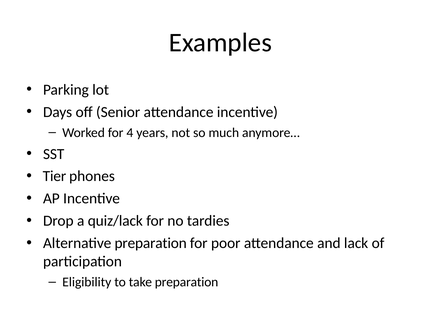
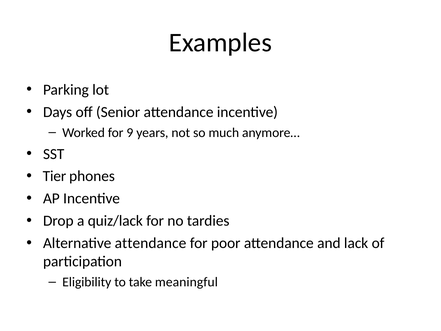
4: 4 -> 9
Alternative preparation: preparation -> attendance
take preparation: preparation -> meaningful
